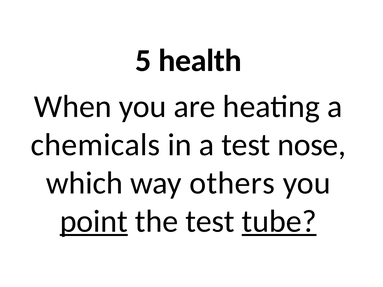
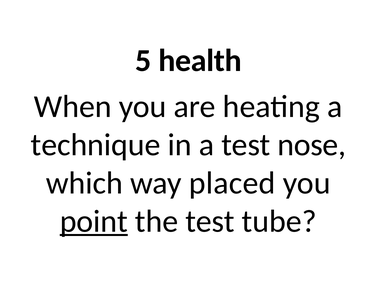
chemicals: chemicals -> technique
others: others -> placed
tube underline: present -> none
